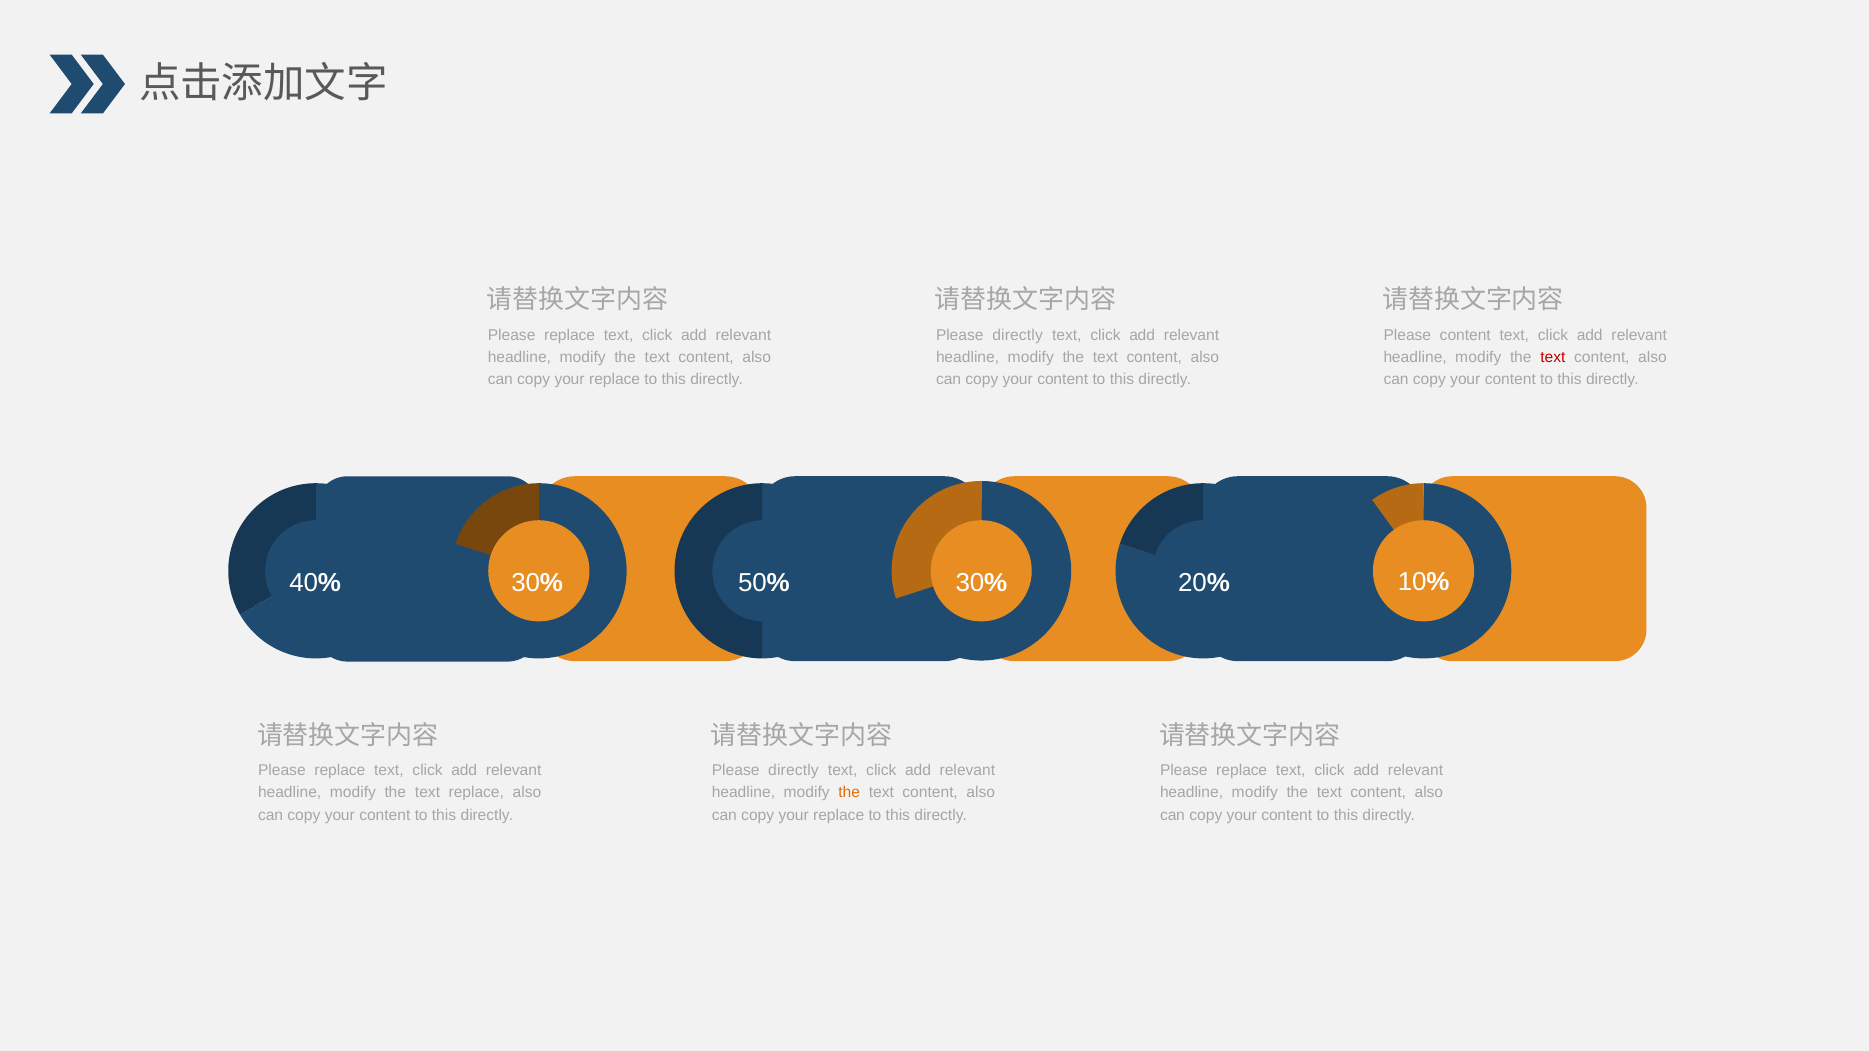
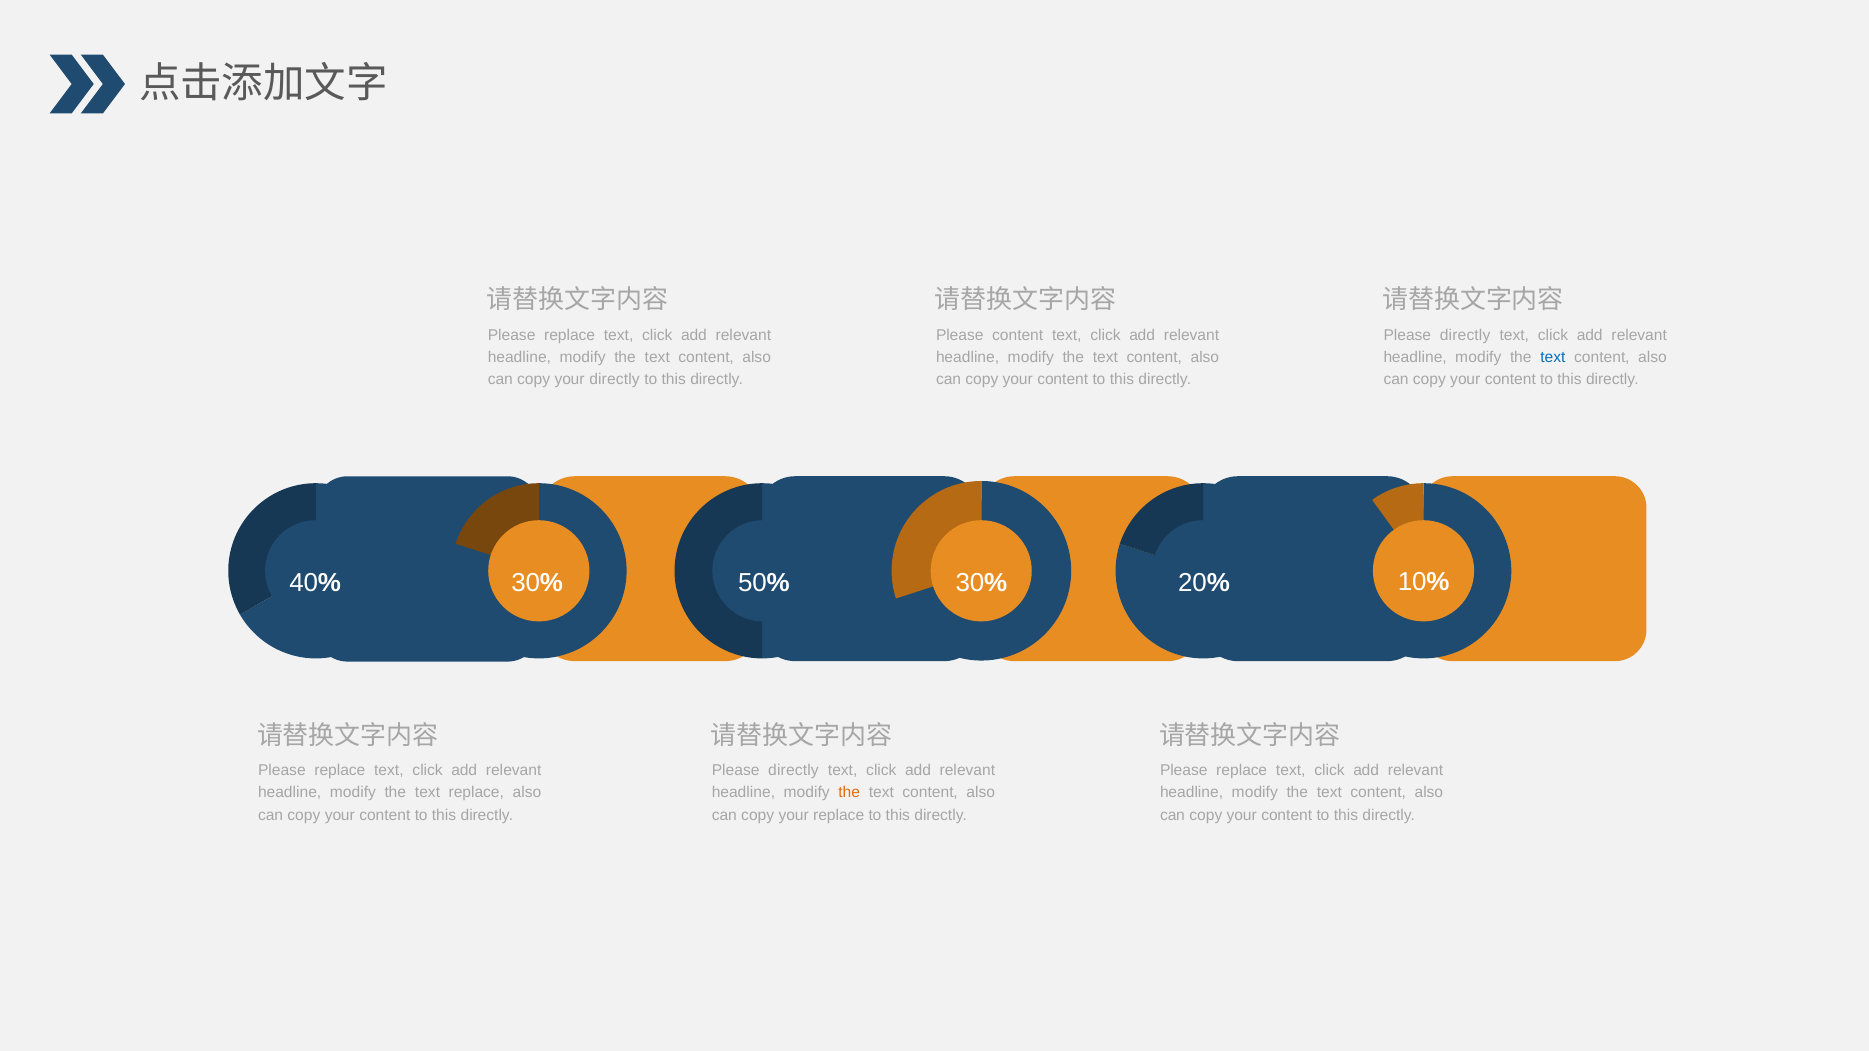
directly at (1018, 335): directly -> content
content at (1465, 335): content -> directly
text at (1553, 357) colour: red -> blue
replace at (615, 380): replace -> directly
